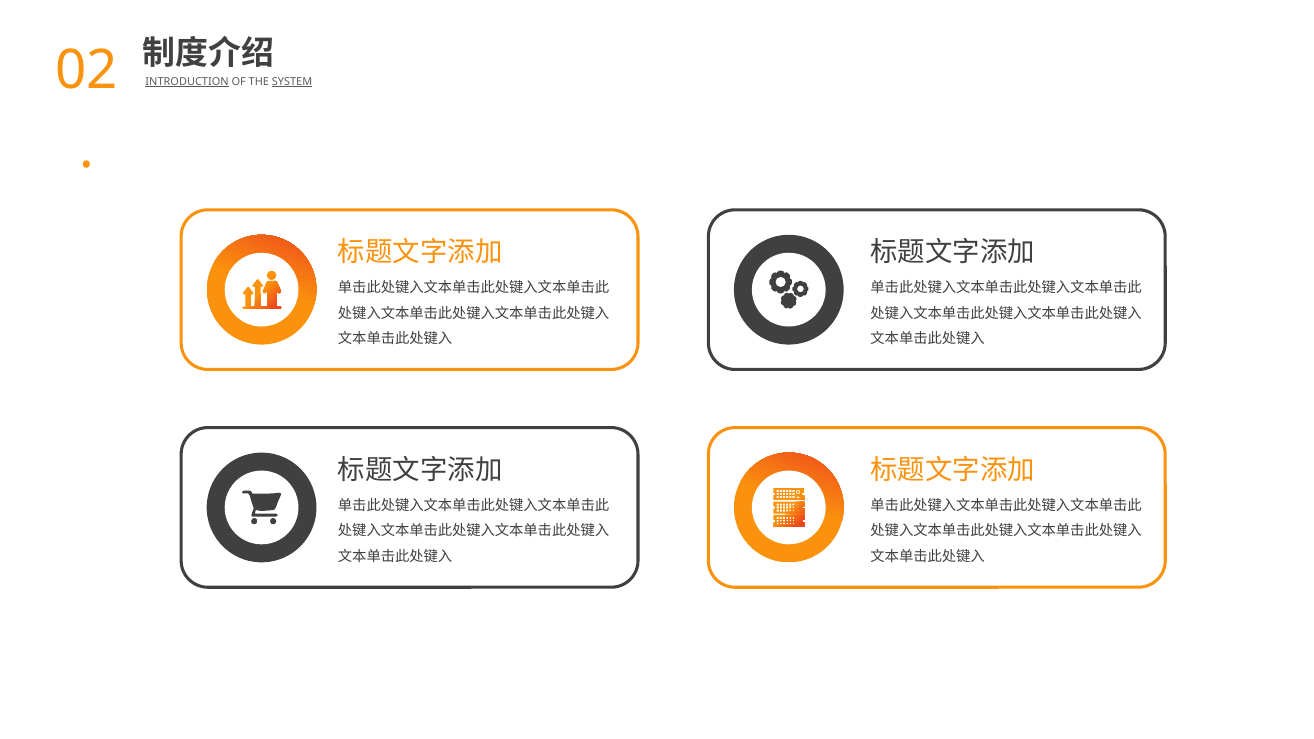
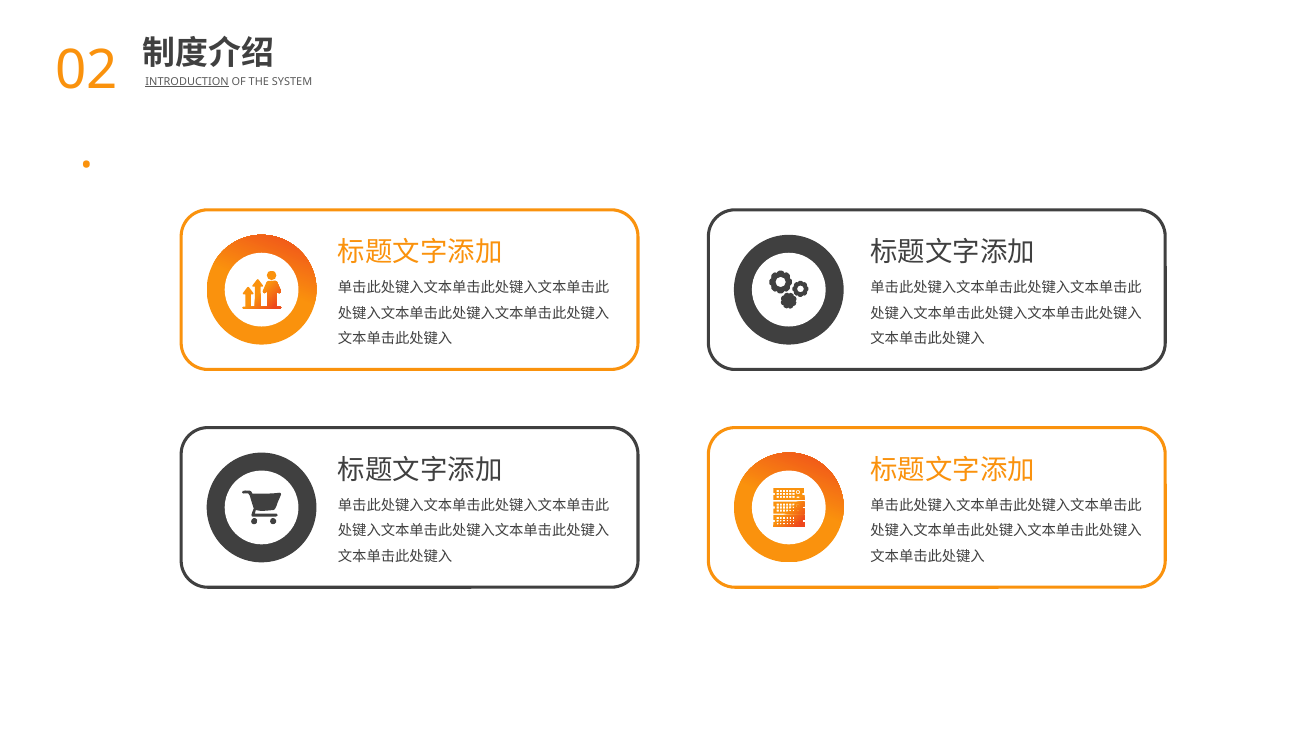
SYSTEM underline: present -> none
